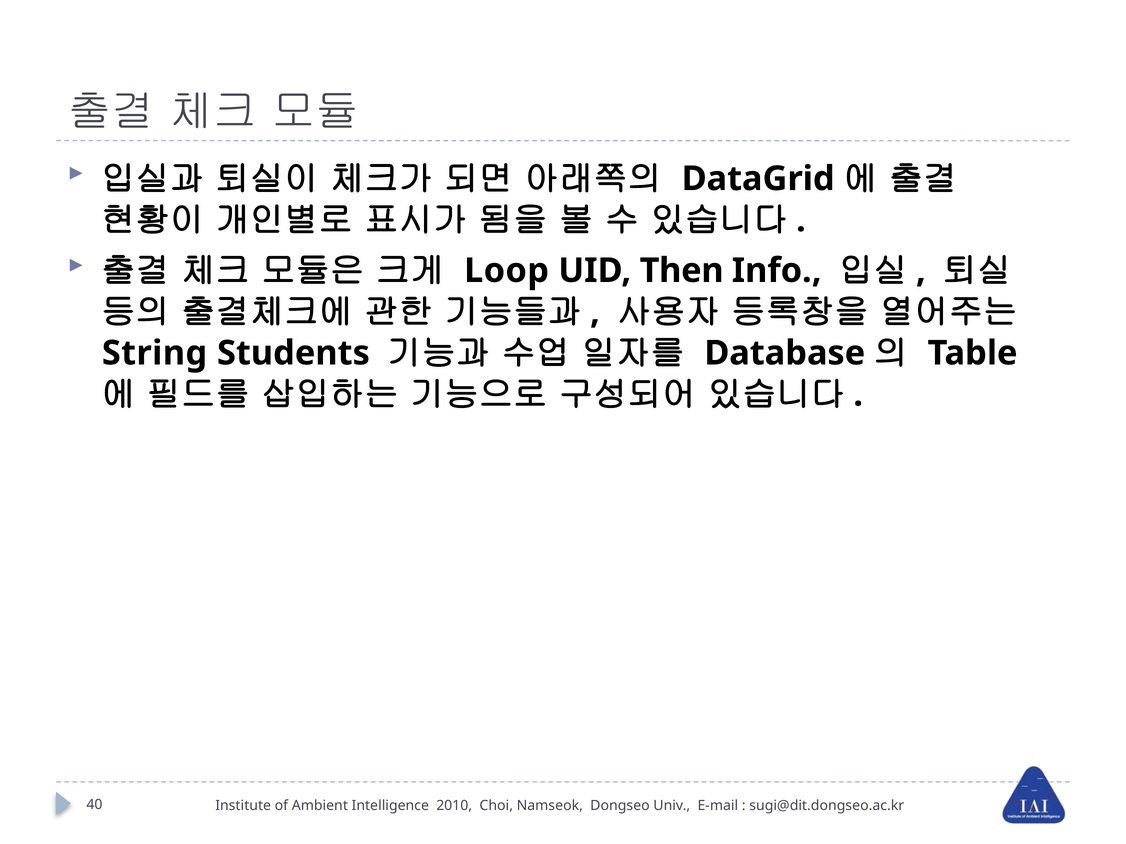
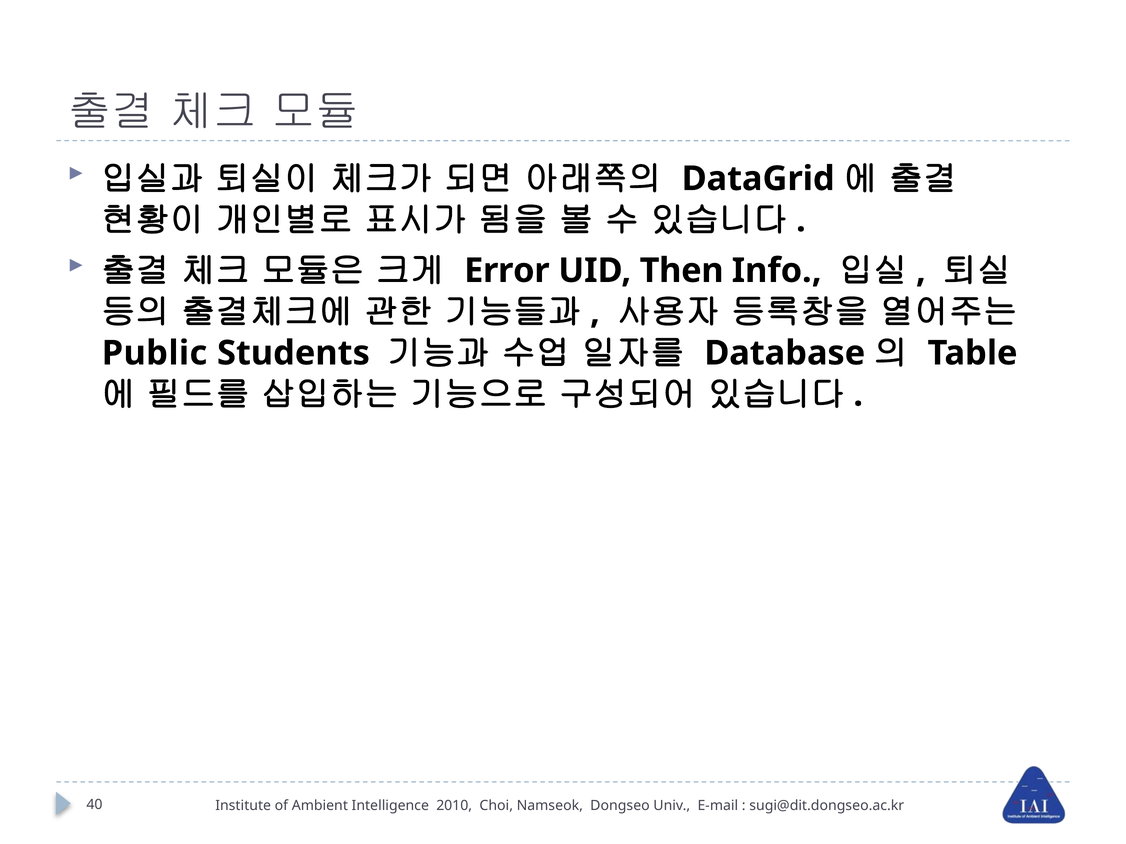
Loop: Loop -> Error
String: String -> Public
